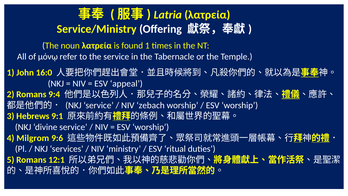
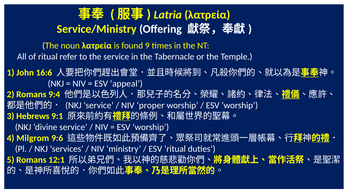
found 1: 1 -> 9
of μόνῳ: μόνῳ -> ritual
16:0: 16:0 -> 16:6
zebach: zebach -> proper
